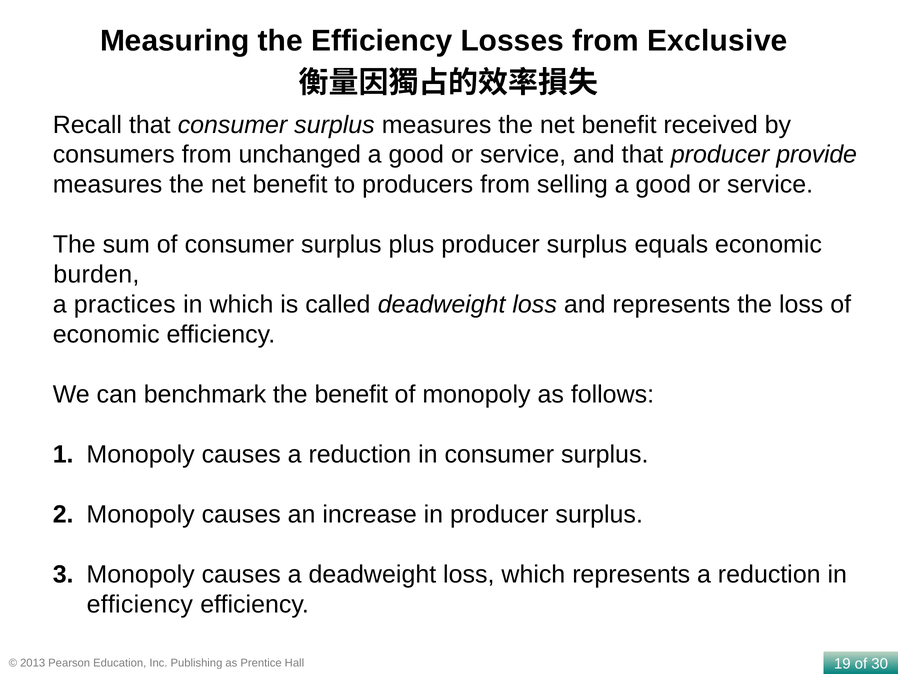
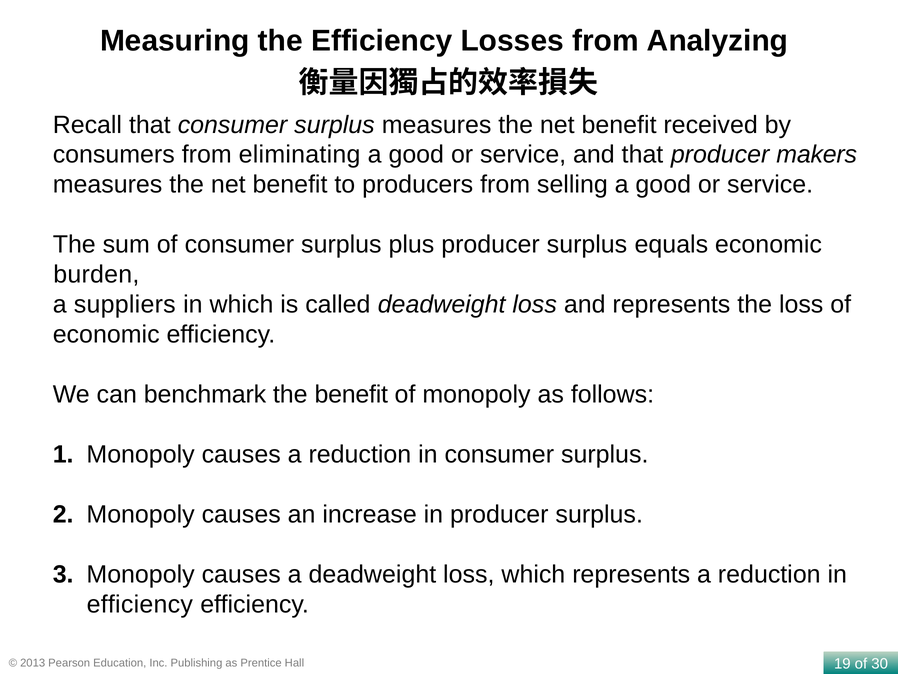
Exclusive: Exclusive -> Analyzing
unchanged: unchanged -> eliminating
provide: provide -> makers
practices: practices -> suppliers
